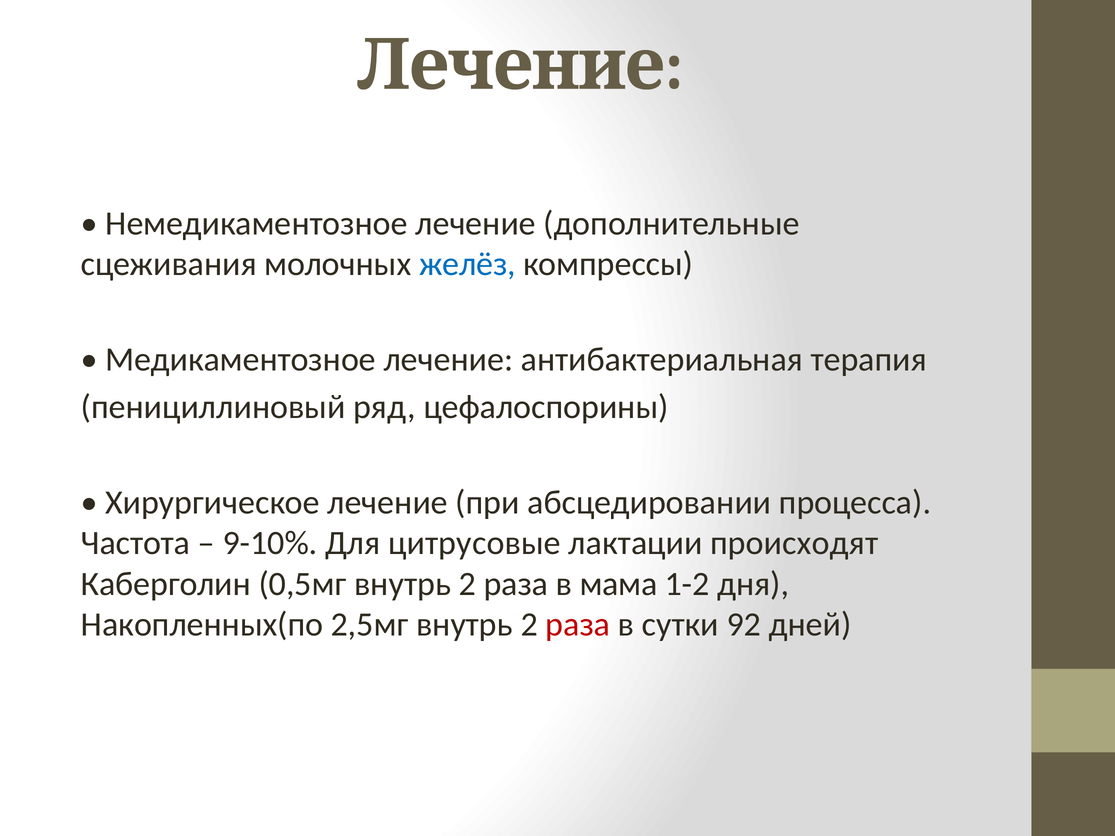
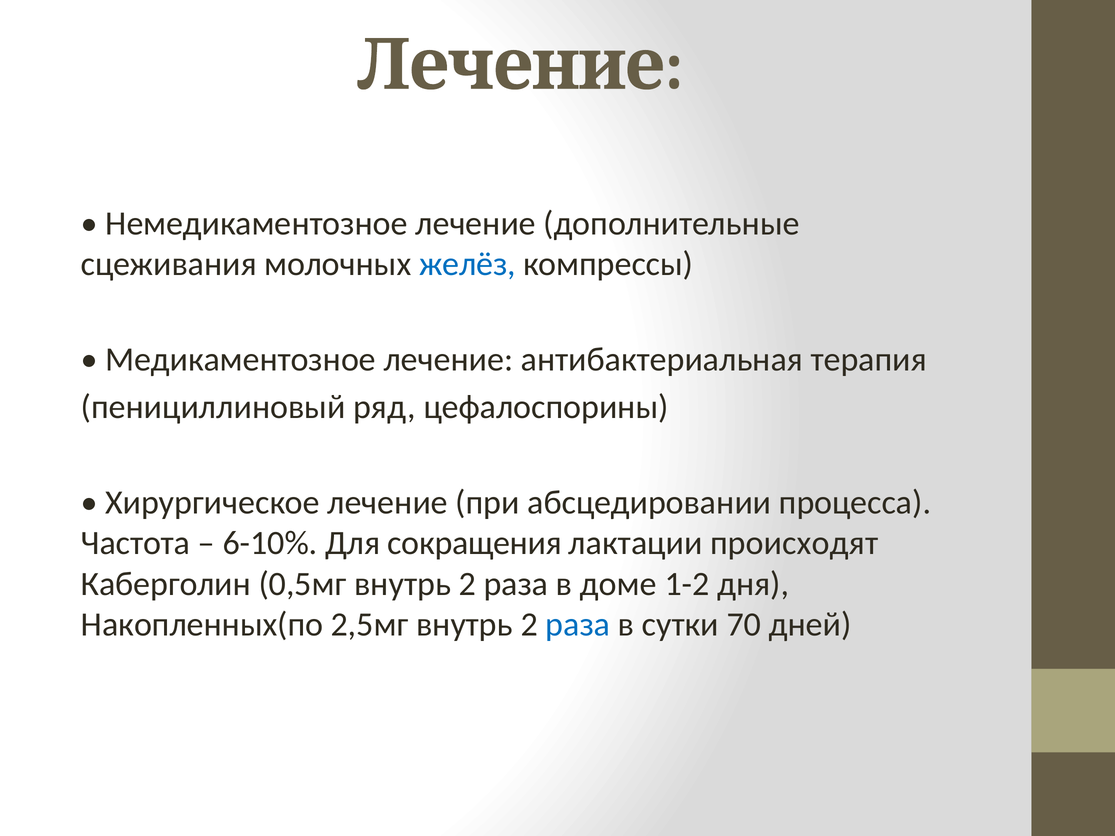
9-10%: 9-10% -> 6-10%
цитрусовые: цитрусовые -> сокращения
мама: мама -> доме
раза at (578, 625) colour: red -> blue
92: 92 -> 70
